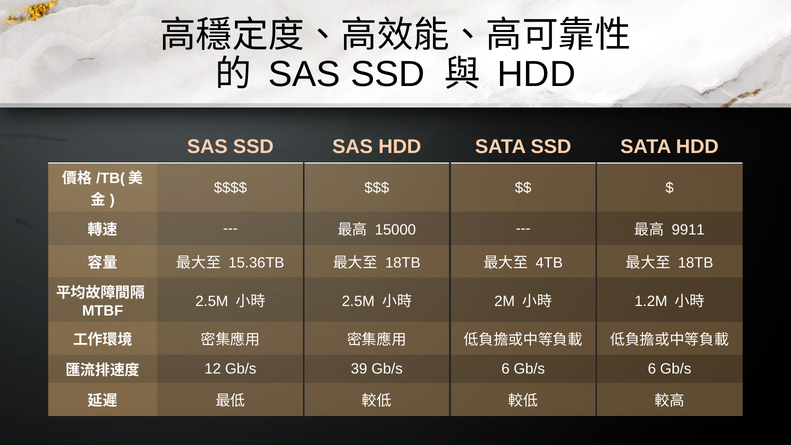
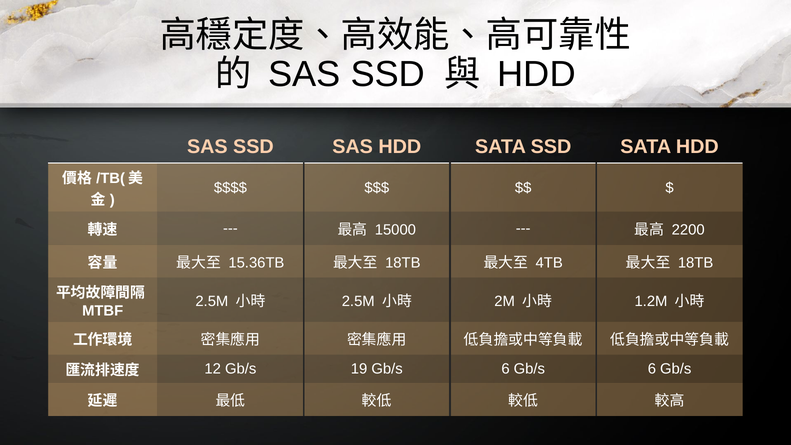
9911: 9911 -> 2200
39: 39 -> 19
